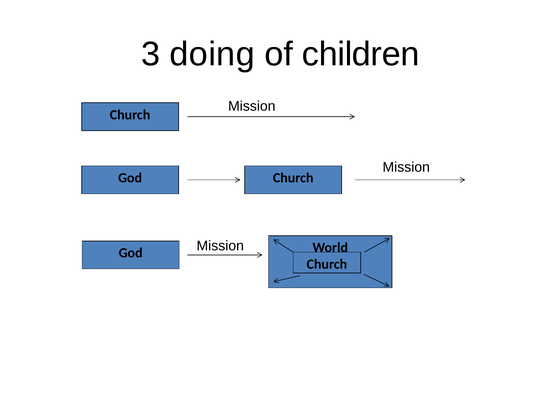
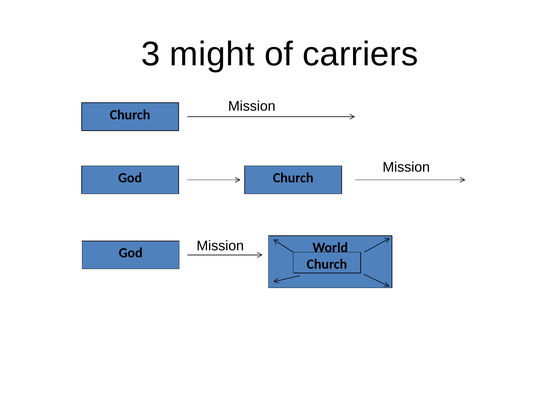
doing: doing -> might
children: children -> carriers
